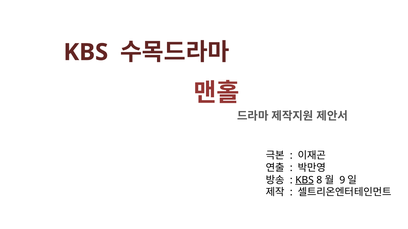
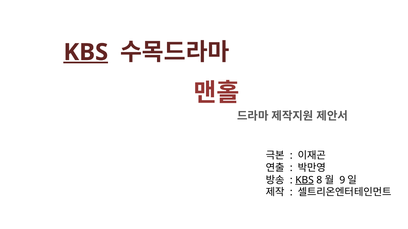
KBS at (86, 52) underline: none -> present
